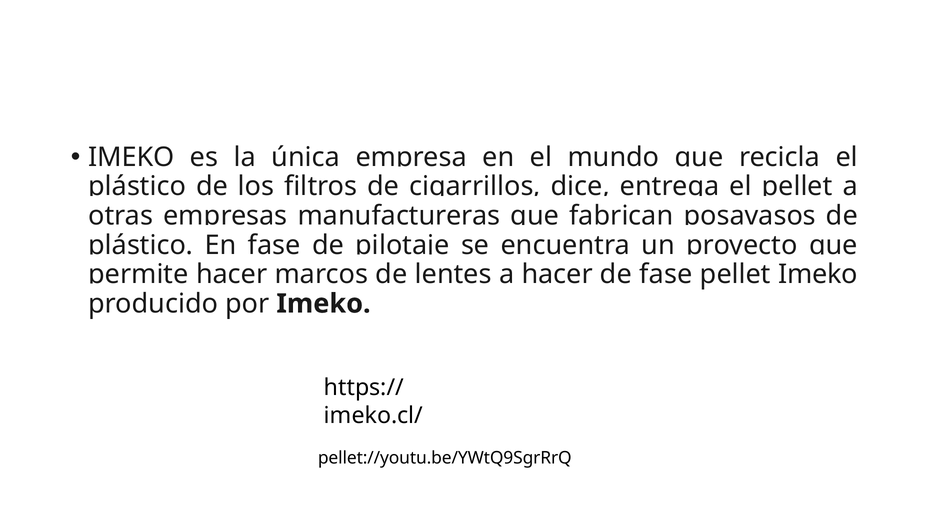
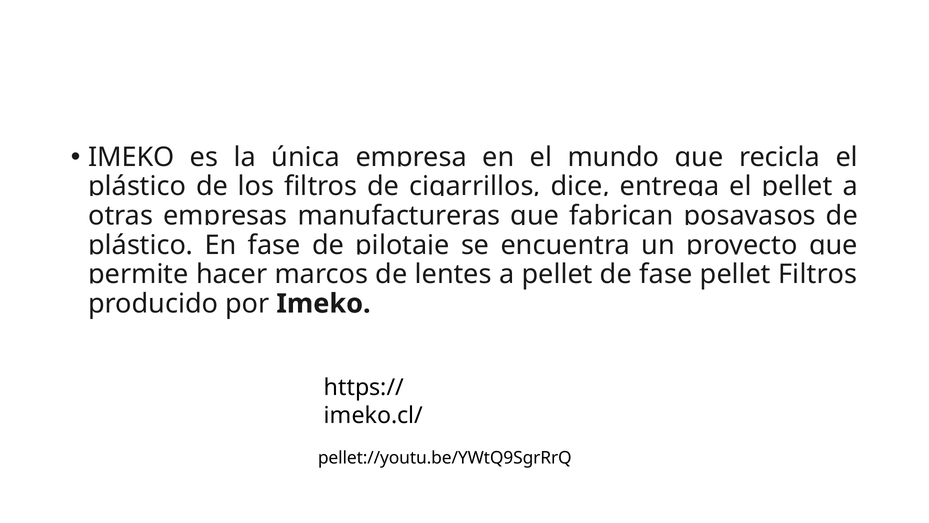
a hacer: hacer -> pellet
pellet Imeko: Imeko -> Filtros
